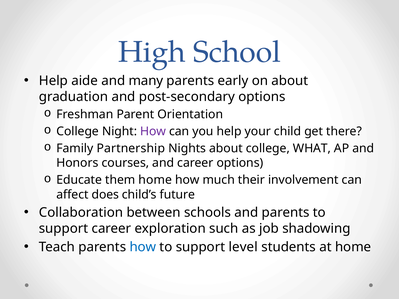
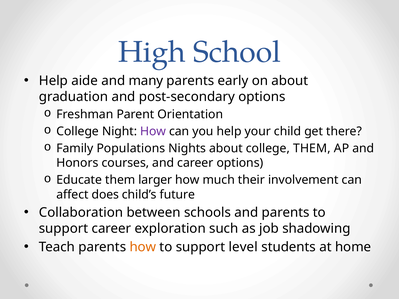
Partnership: Partnership -> Populations
college WHAT: WHAT -> THEM
them home: home -> larger
how at (143, 247) colour: blue -> orange
